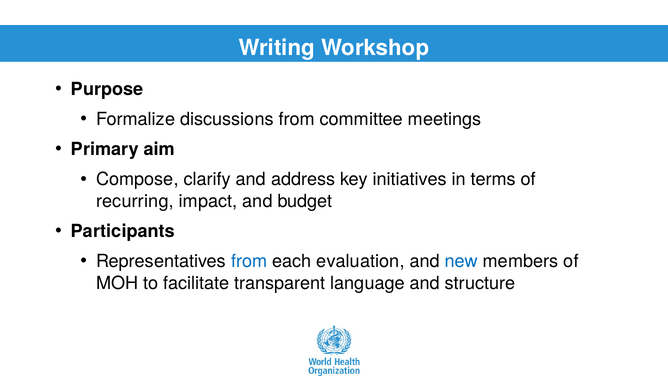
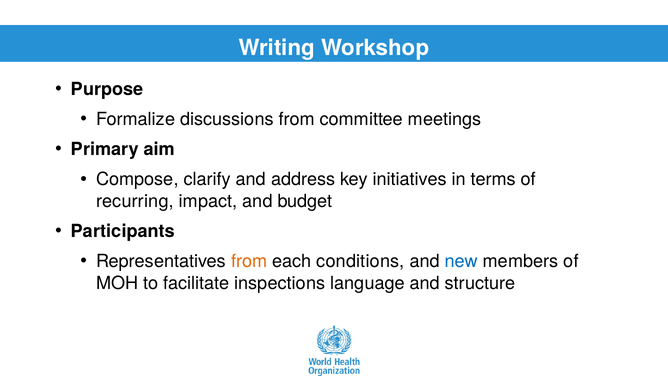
from at (249, 261) colour: blue -> orange
evaluation: evaluation -> conditions
transparent: transparent -> inspections
